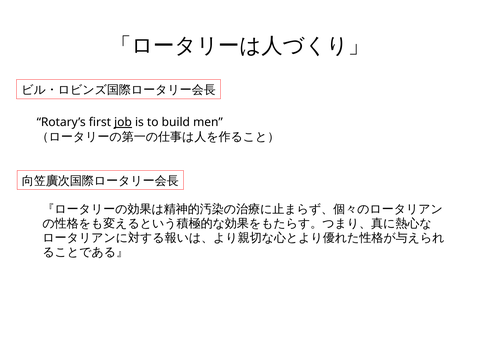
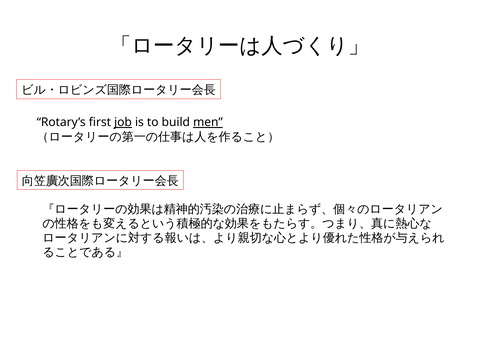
men underline: none -> present
